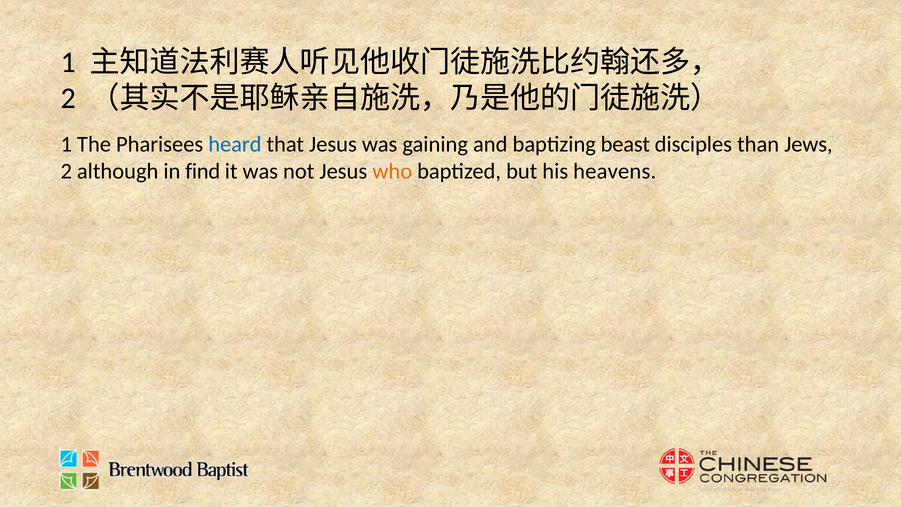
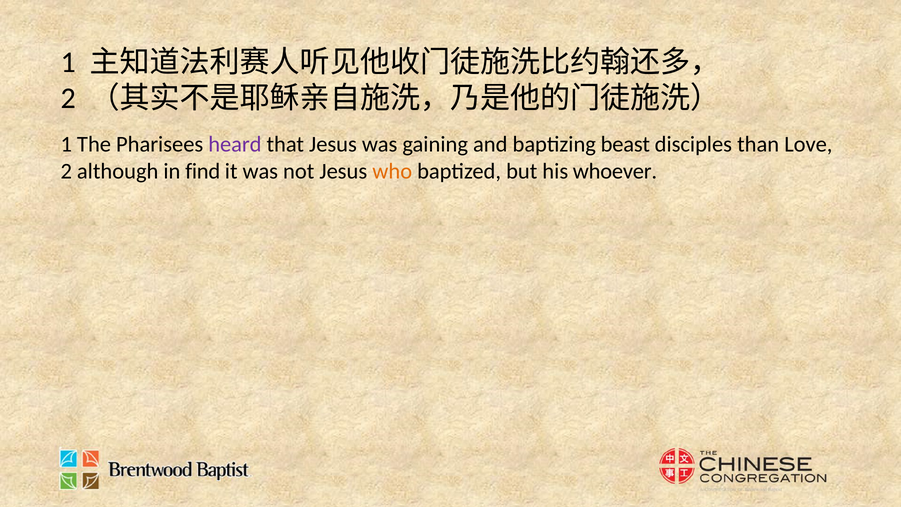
heard colour: blue -> purple
Jews: Jews -> Love
heavens: heavens -> whoever
